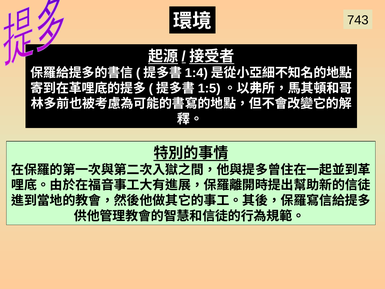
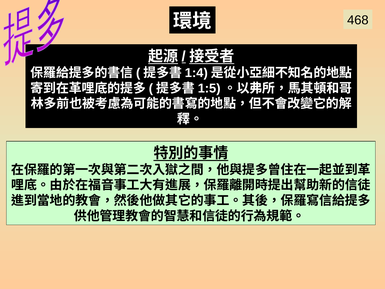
743: 743 -> 468
